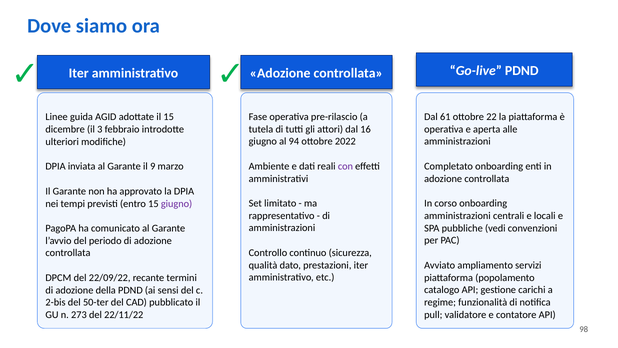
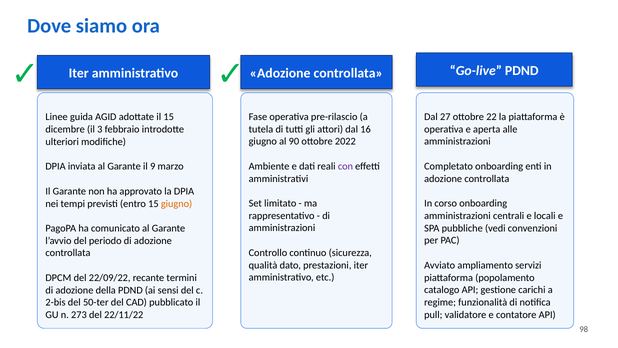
61: 61 -> 27
94: 94 -> 90
giugno at (177, 203) colour: purple -> orange
